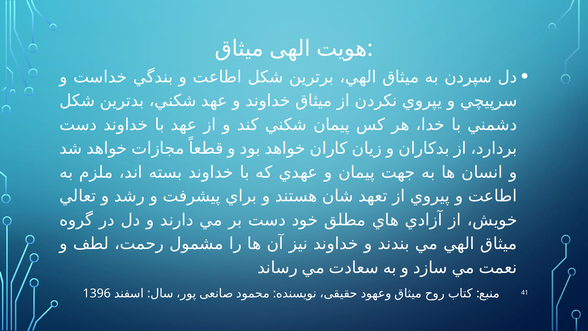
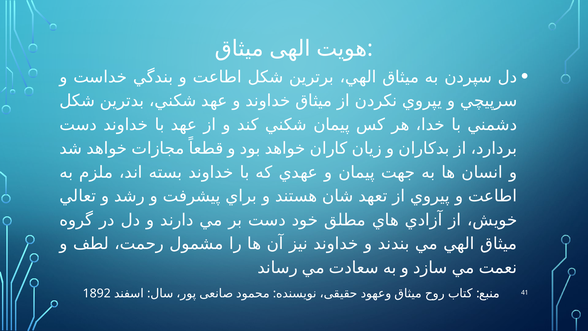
1396: 1396 -> 1892
